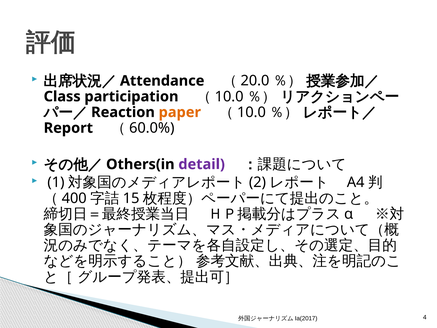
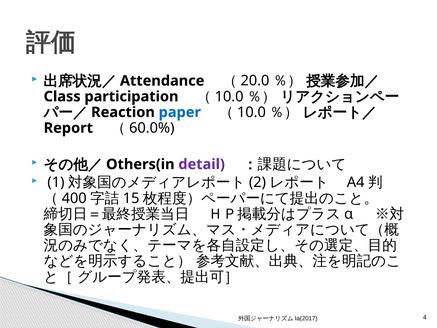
paper colour: orange -> blue
